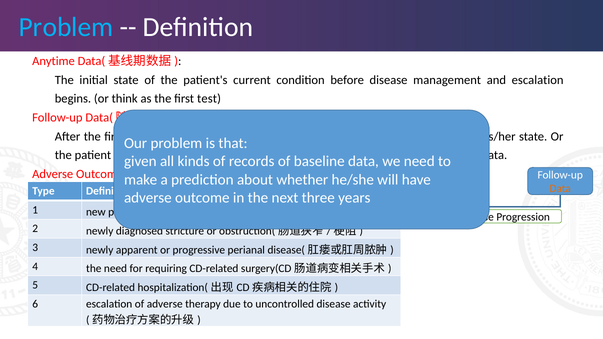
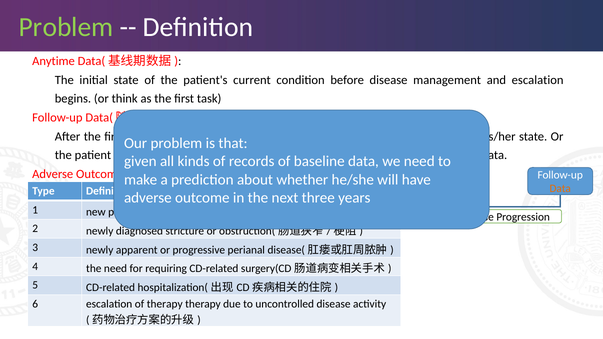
Problem at (66, 27) colour: light blue -> light green
test: test -> task
of adverse: adverse -> therapy
